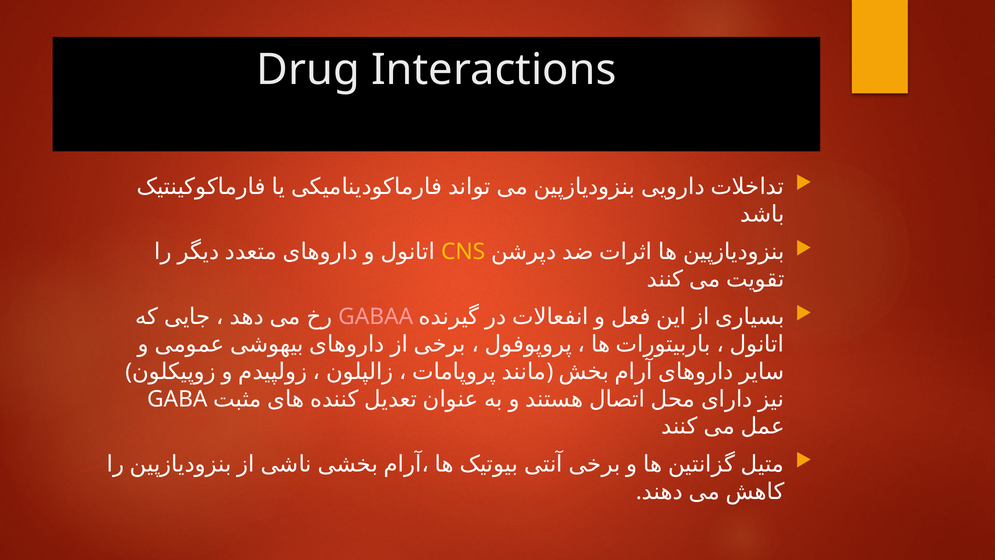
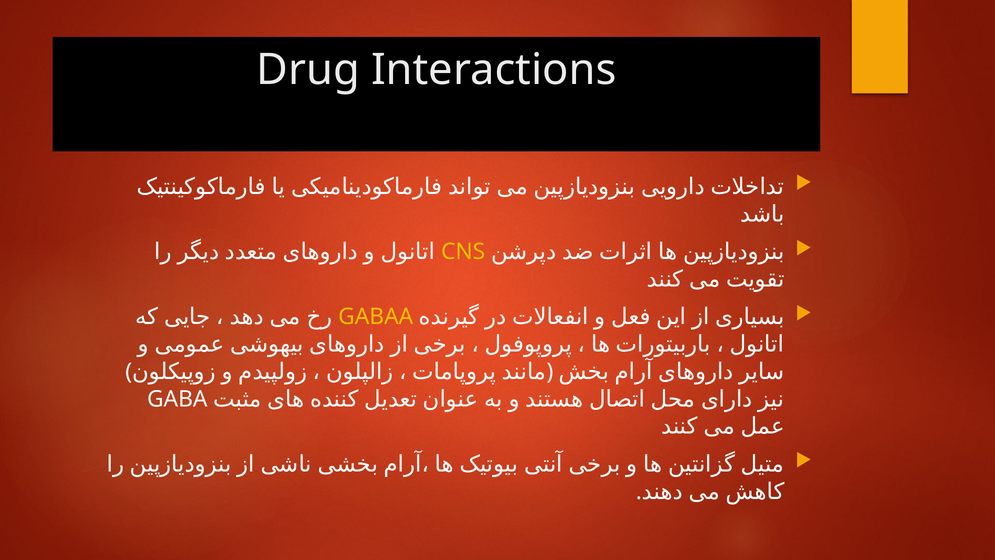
GABAA colour: pink -> yellow
